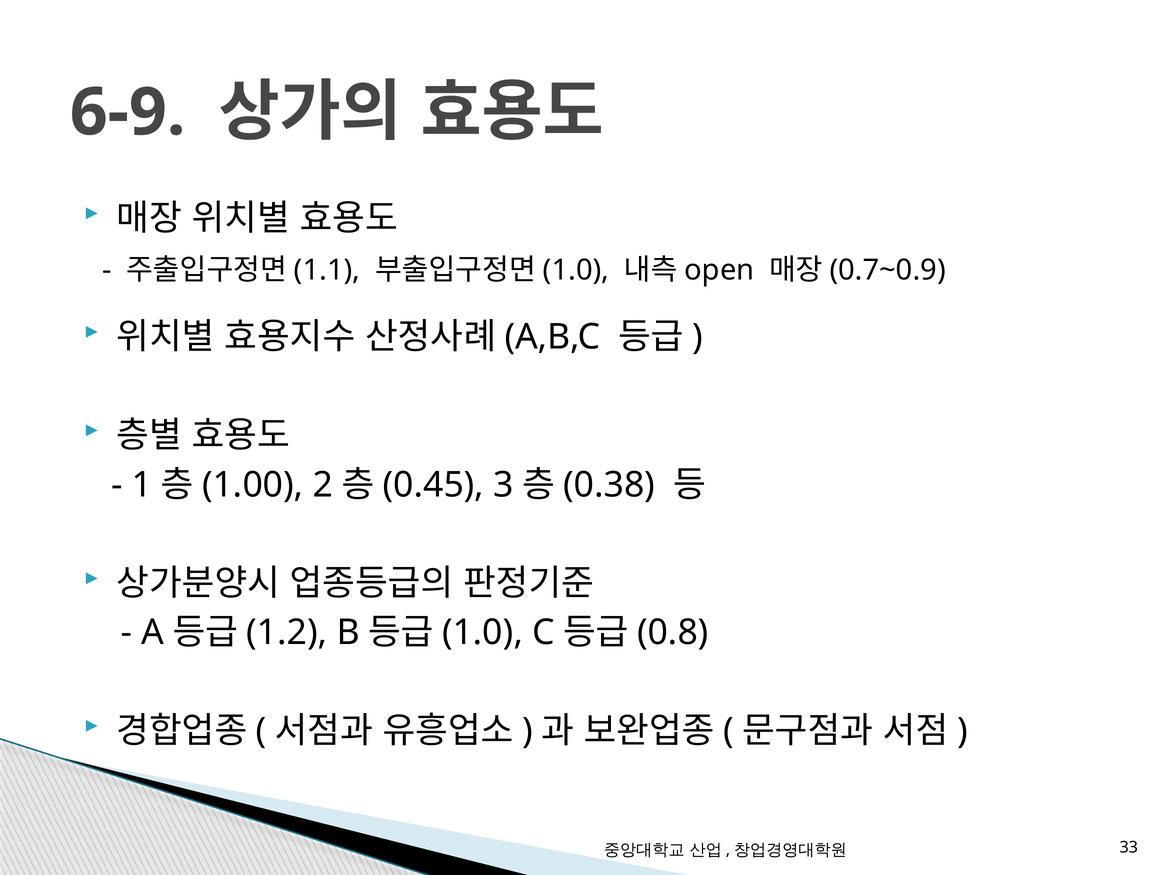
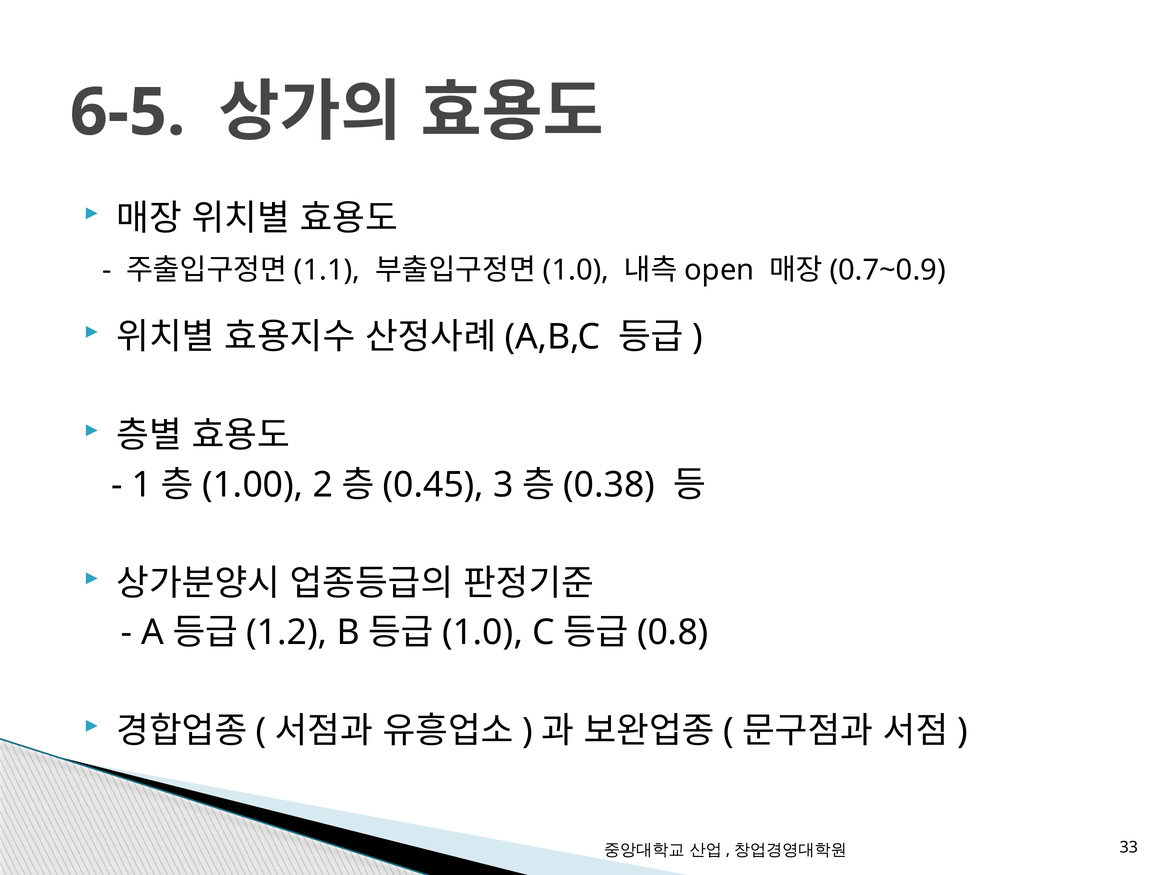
6-9: 6-9 -> 6-5
